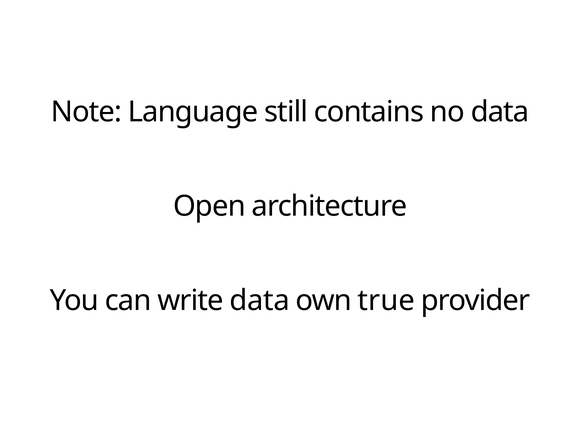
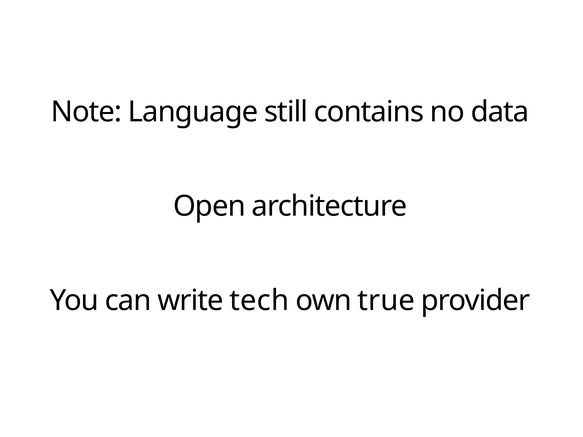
write data: data -> tech
